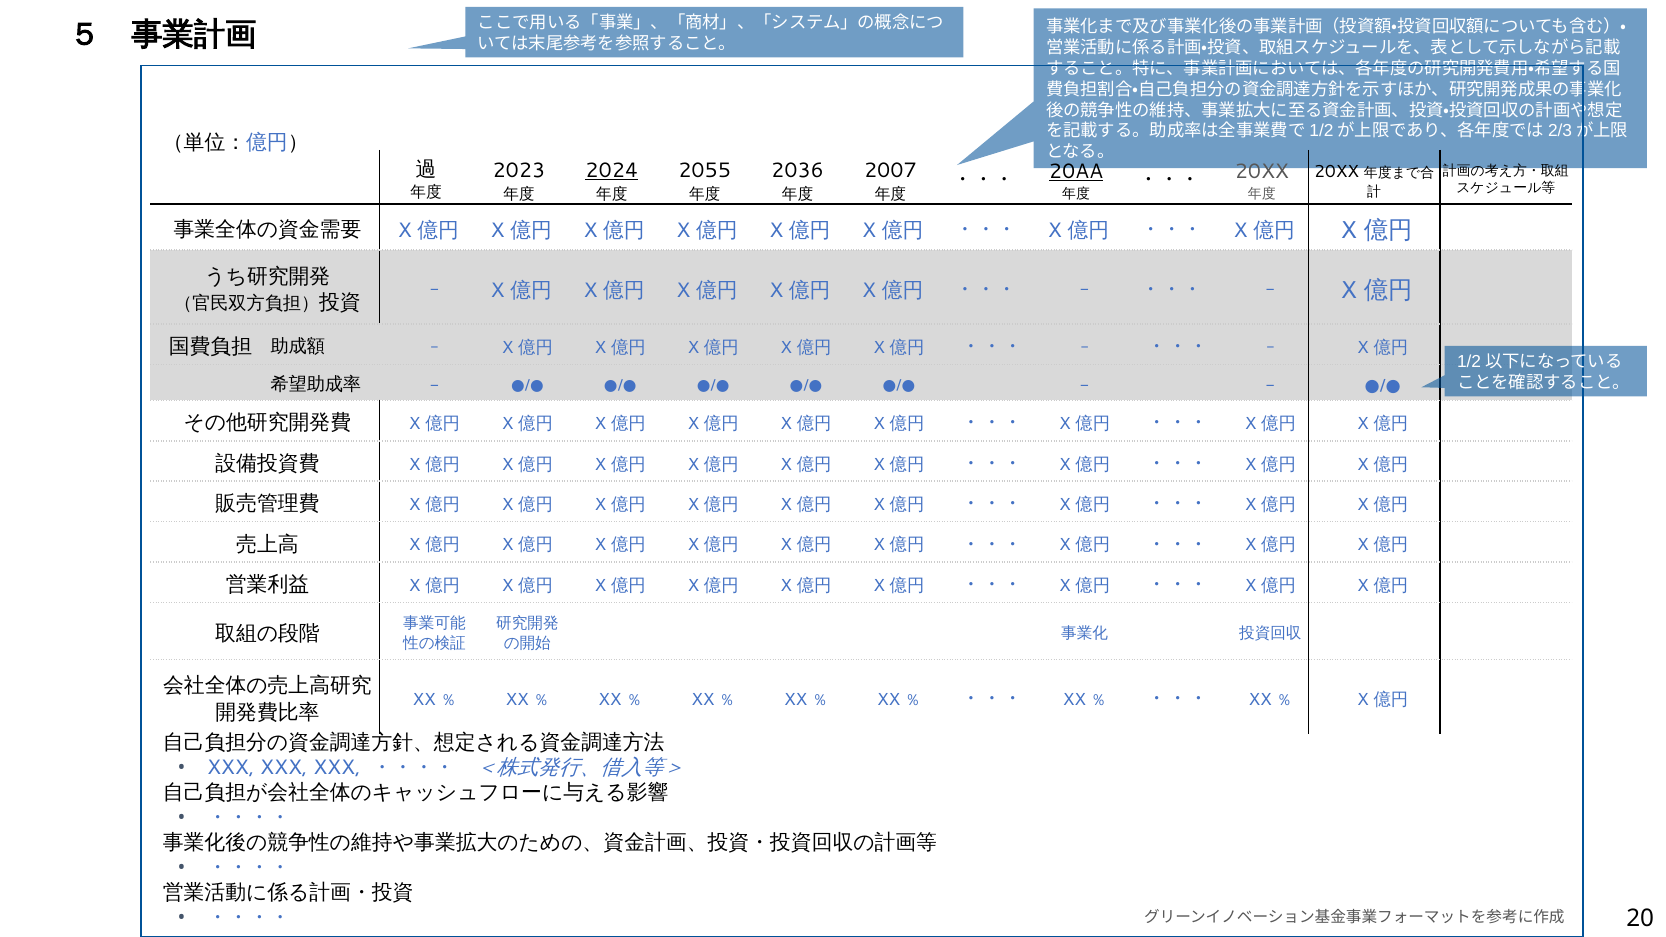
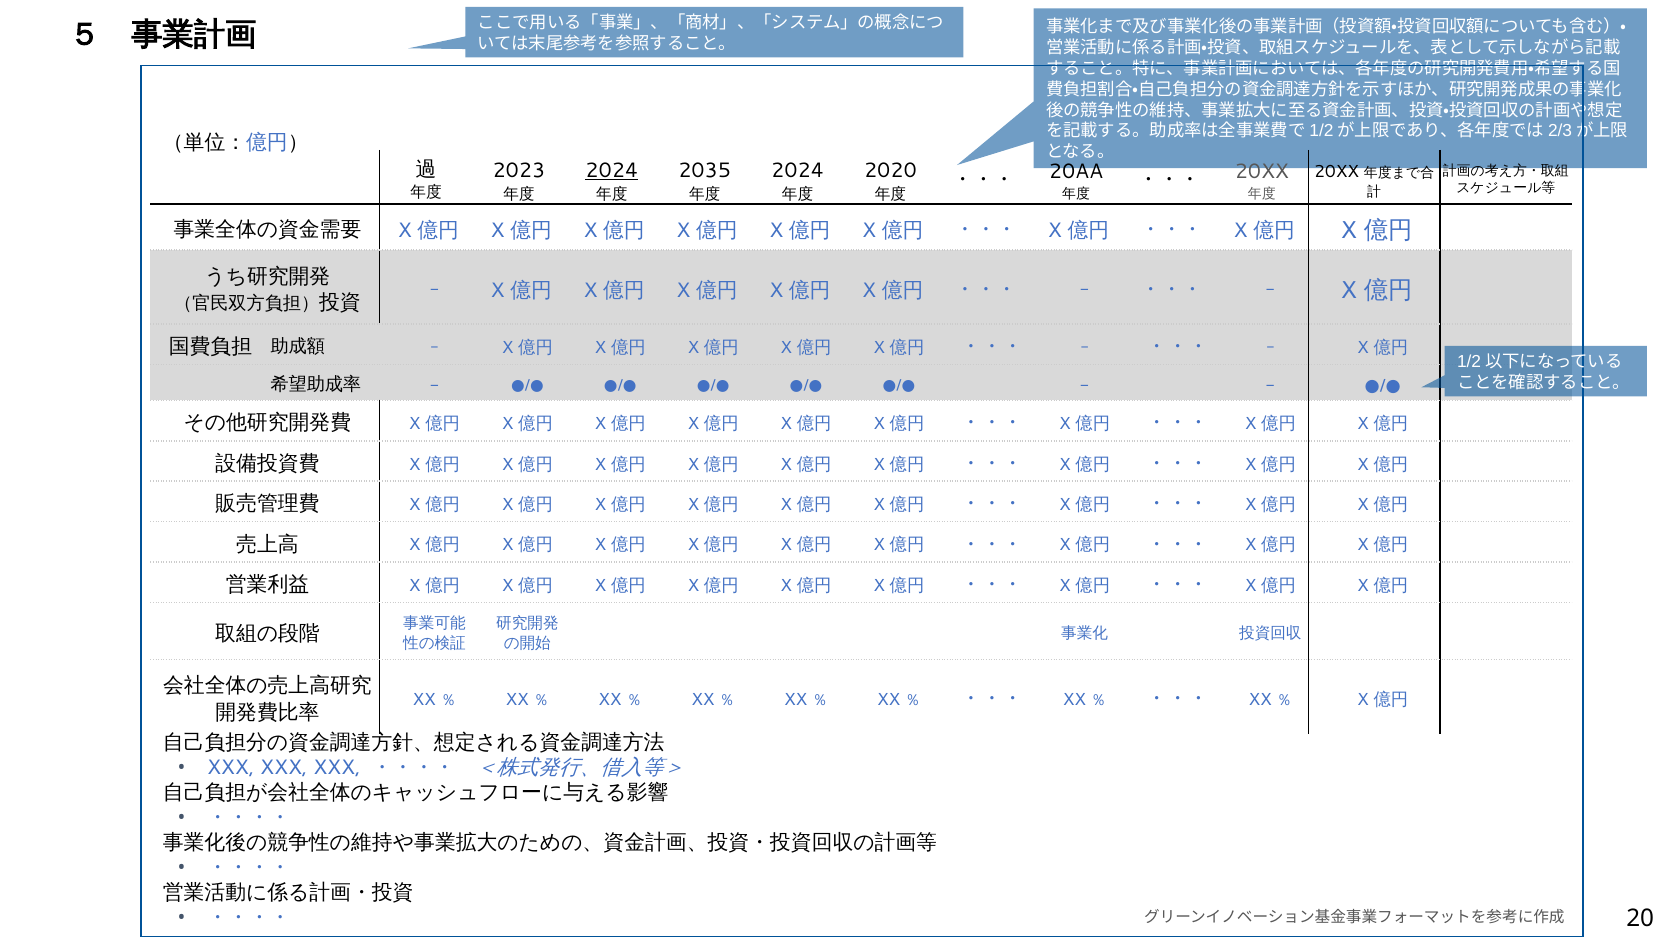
2055: 2055 -> 2035
2036 at (798, 171): 2036 -> 2024
2007: 2007 -> 2020
20AA underline: present -> none
